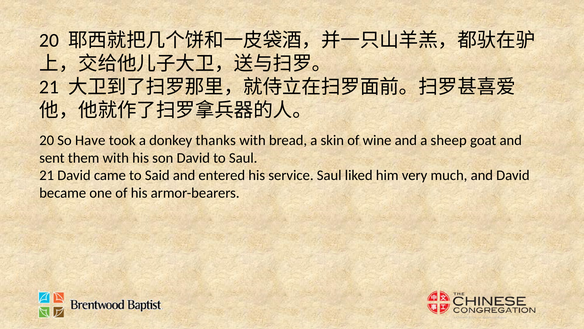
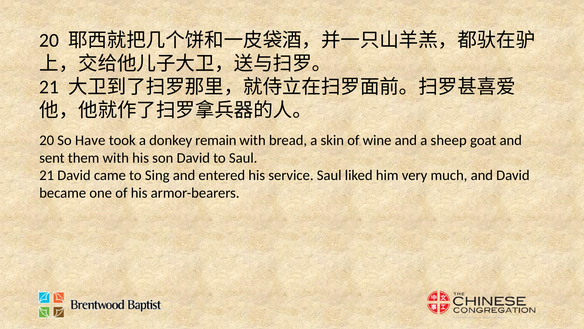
thanks: thanks -> remain
Said: Said -> Sing
